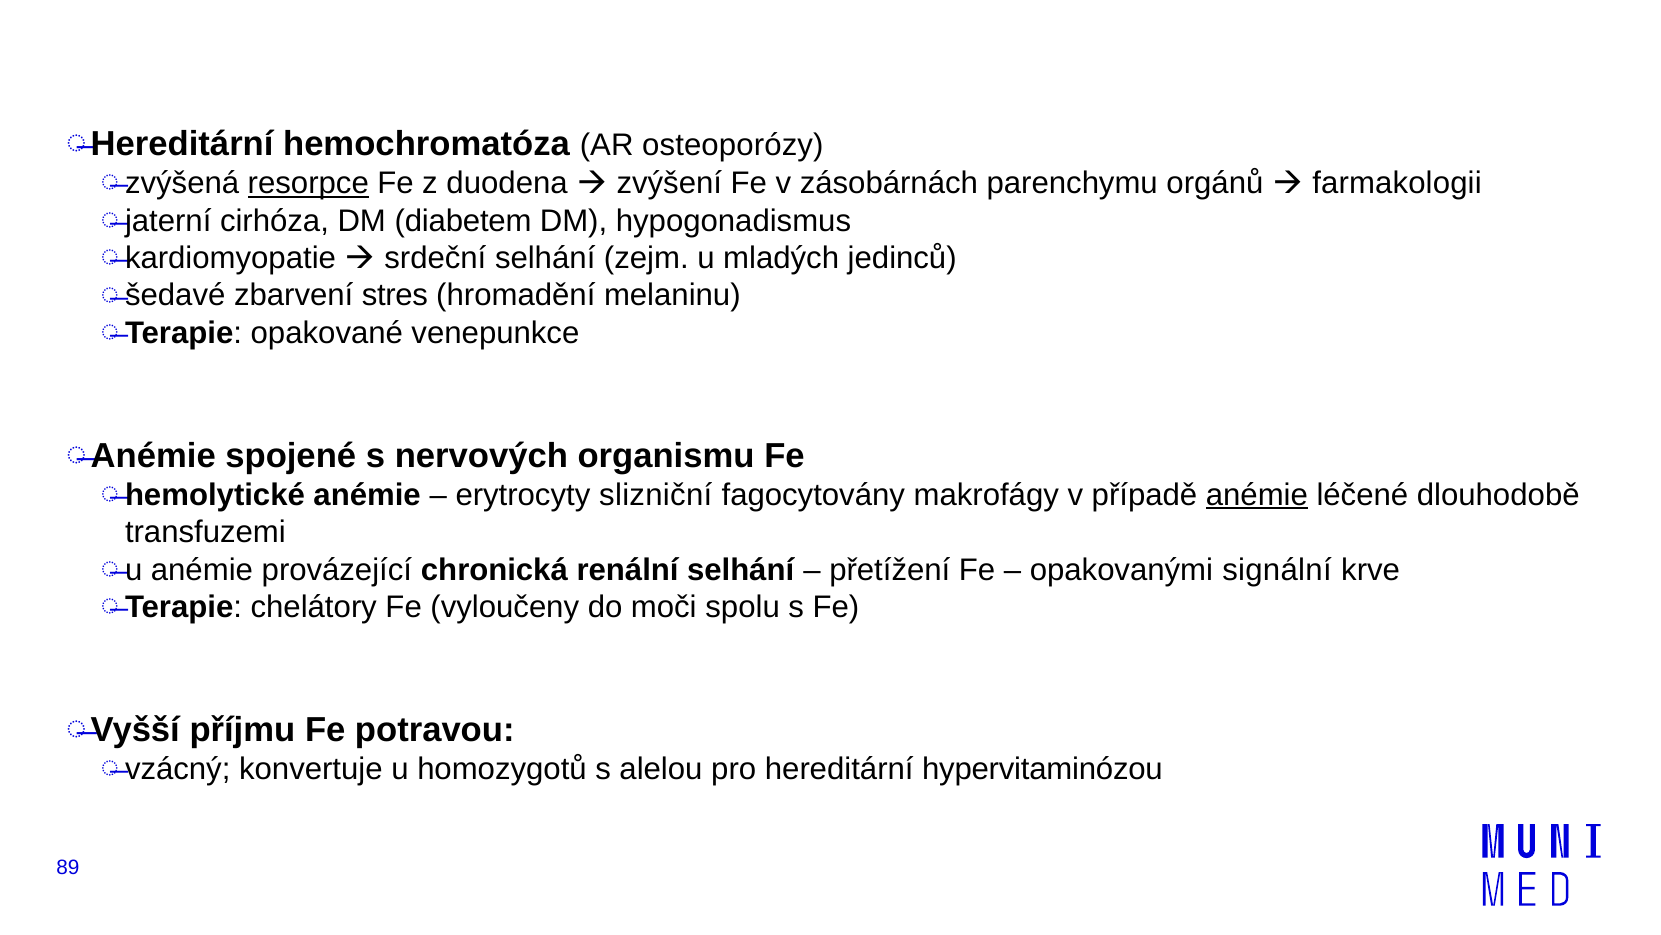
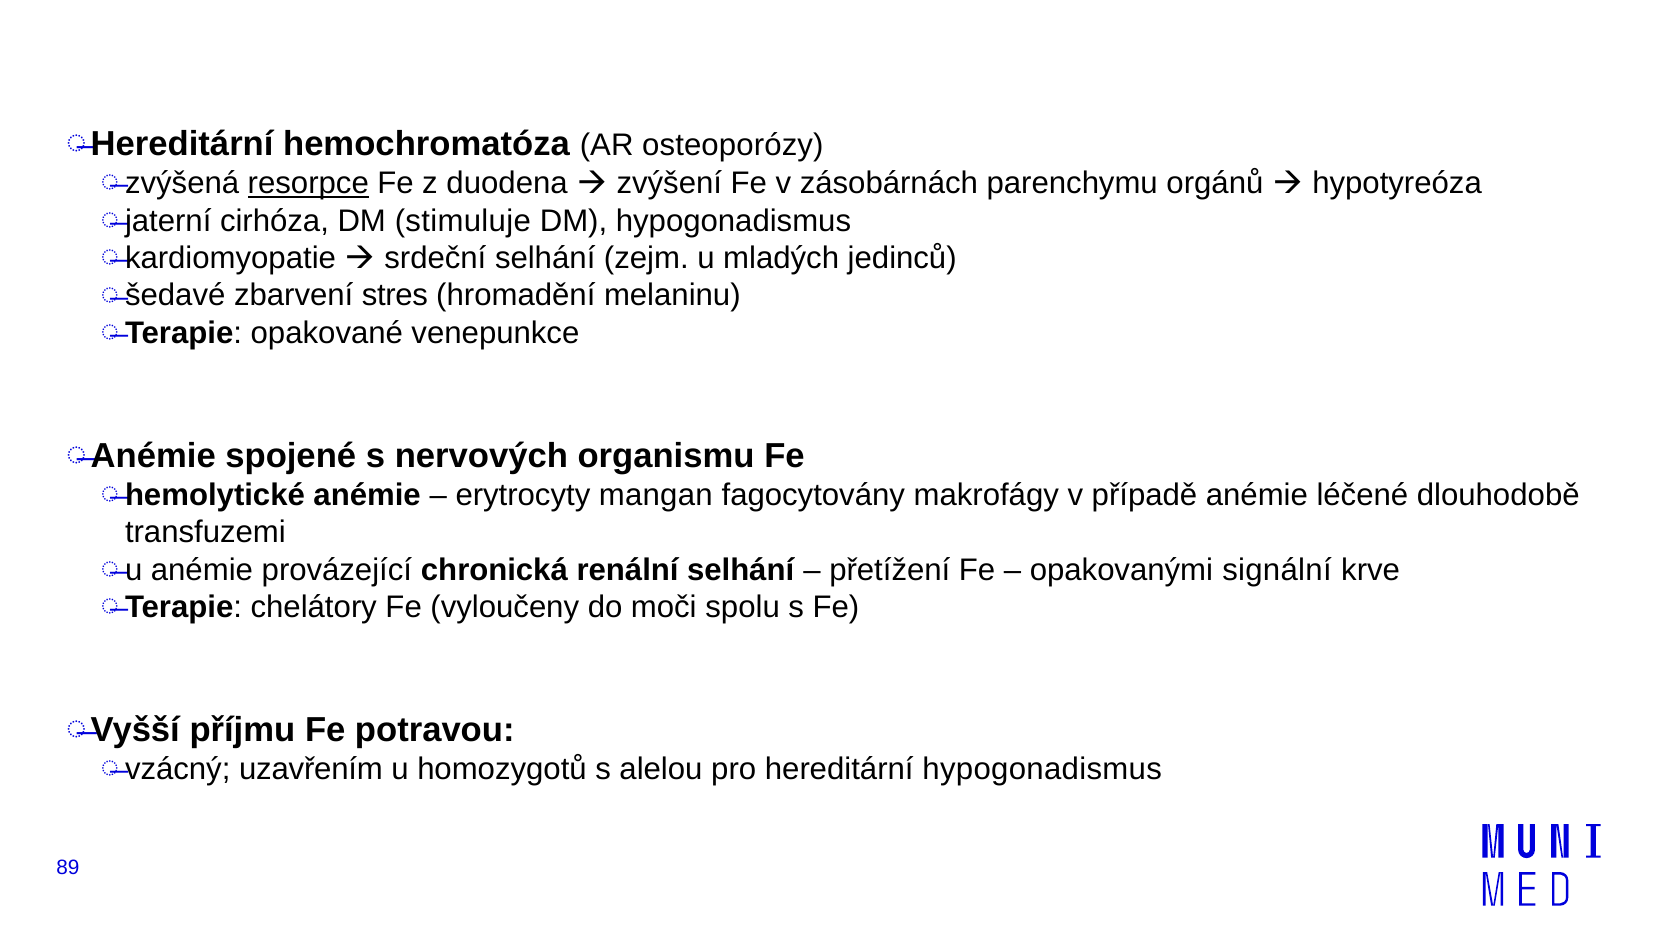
farmakologii: farmakologii -> hypotyreóza
diabetem: diabetem -> stimuluje
slizniční: slizniční -> mangan
anémie at (1257, 495) underline: present -> none
konvertuje: konvertuje -> uzavřením
hereditární hypervitaminózou: hypervitaminózou -> hypogonadismus
